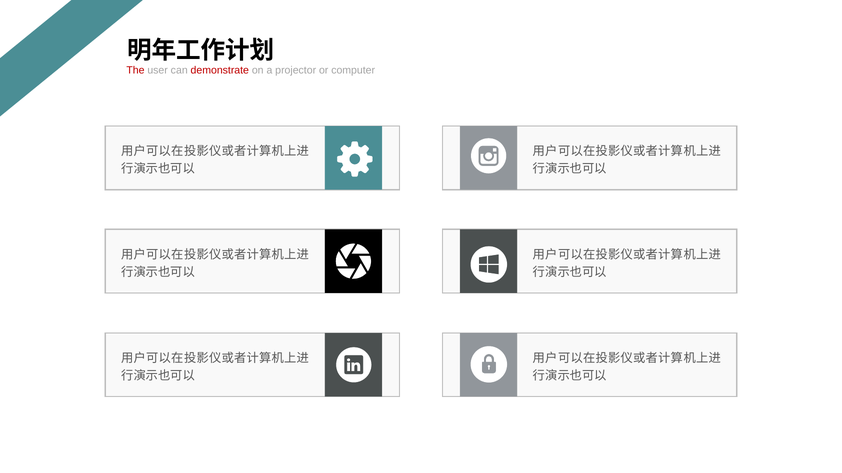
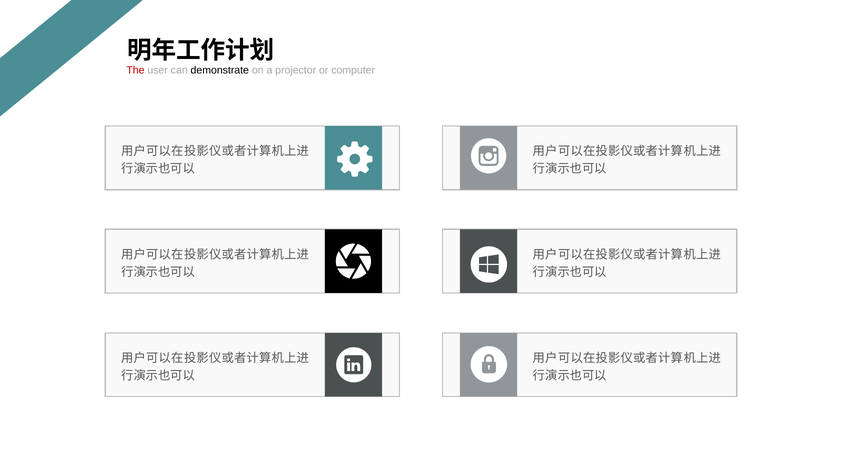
demonstrate colour: red -> black
